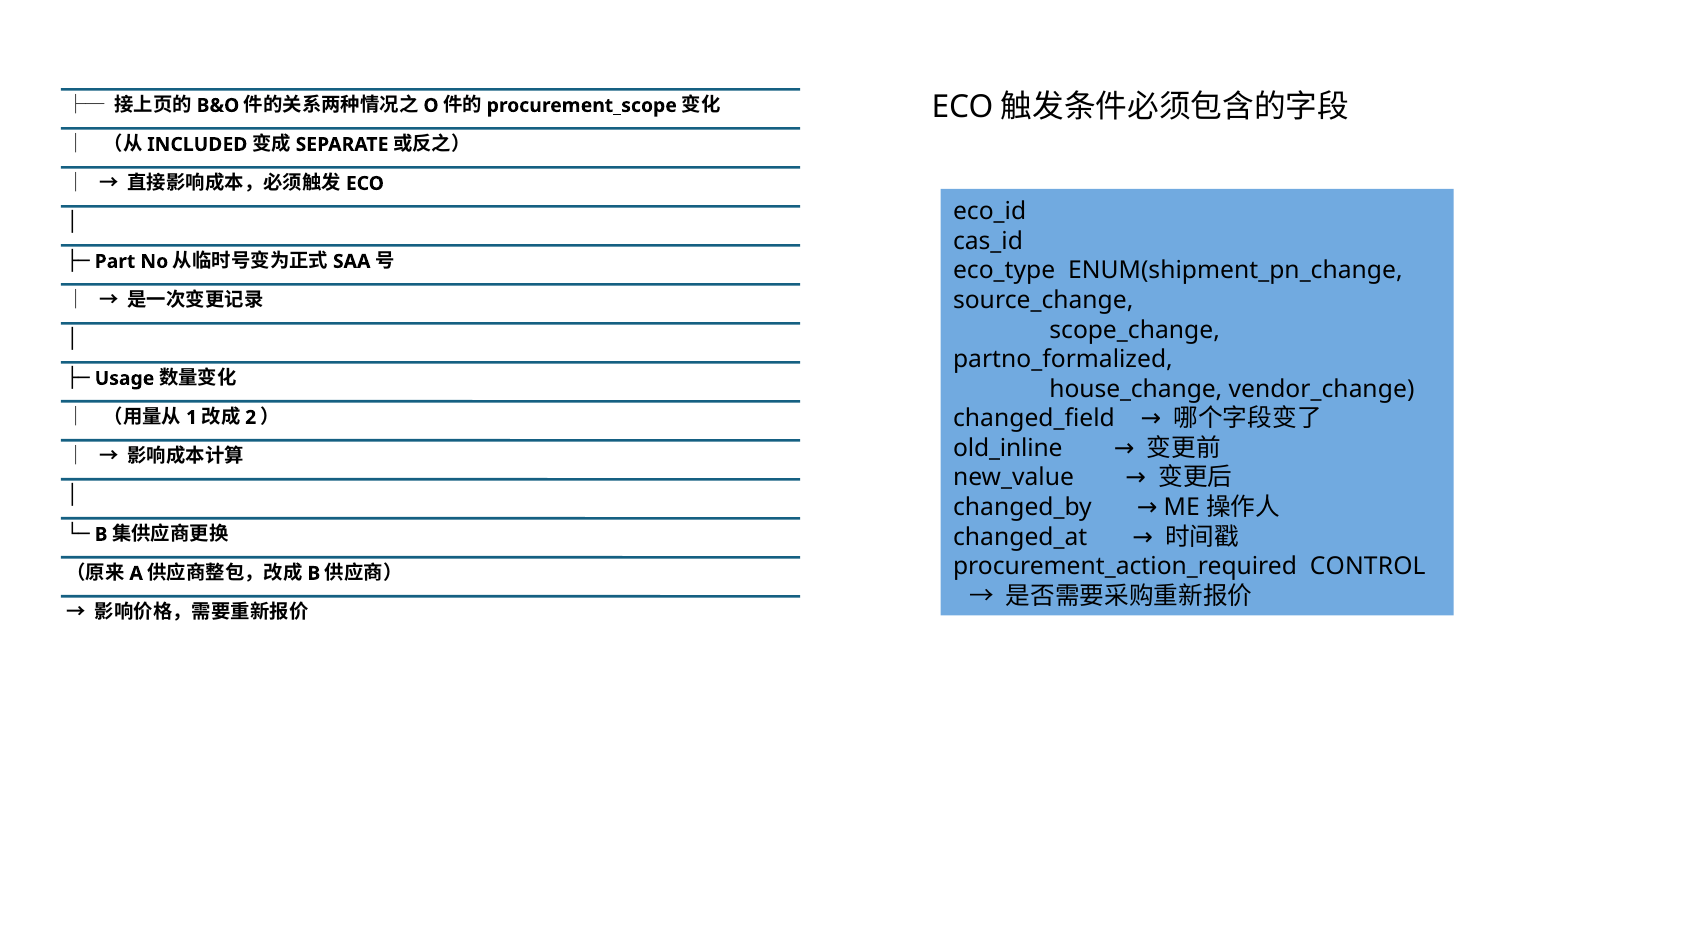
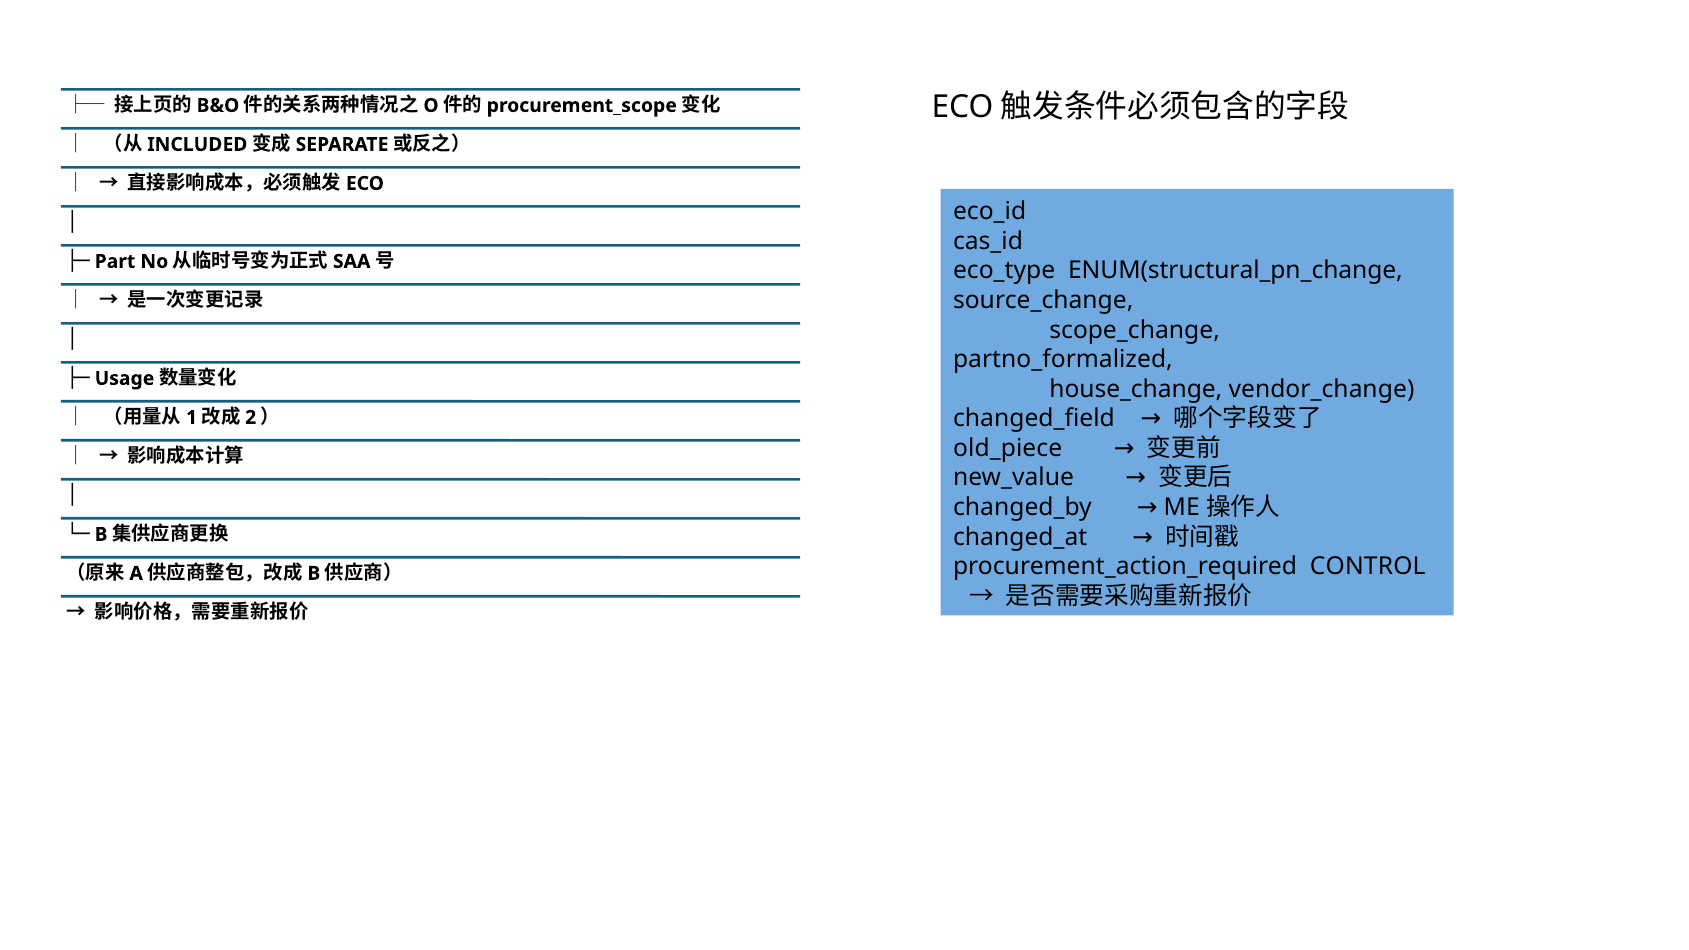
ENUM(shipment_pn_change: ENUM(shipment_pn_change -> ENUM(structural_pn_change
old_inline: old_inline -> old_piece
